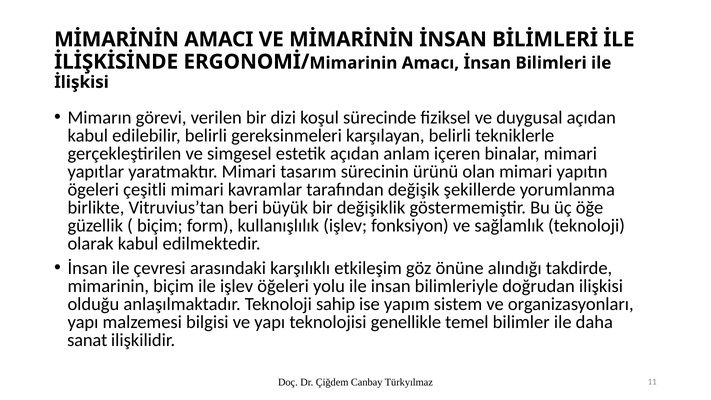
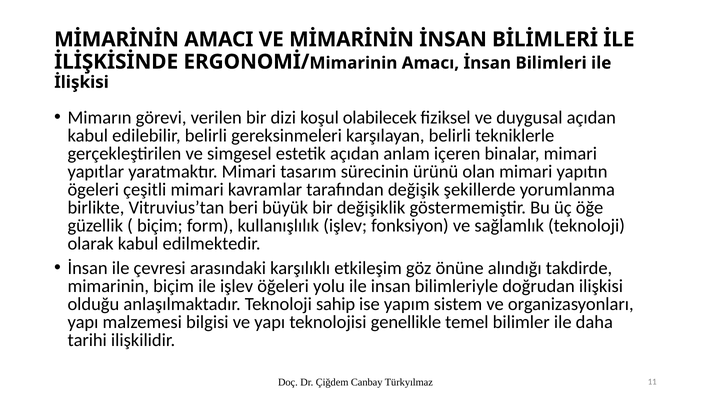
sürecinde: sürecinde -> olabilecek
sanat: sanat -> tarihi
